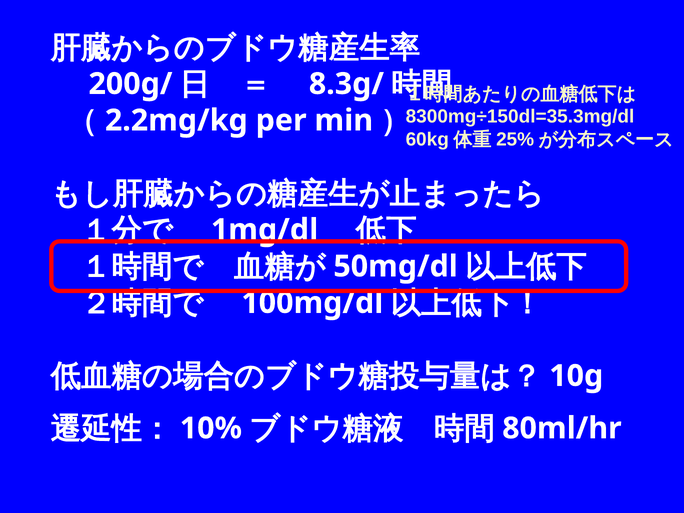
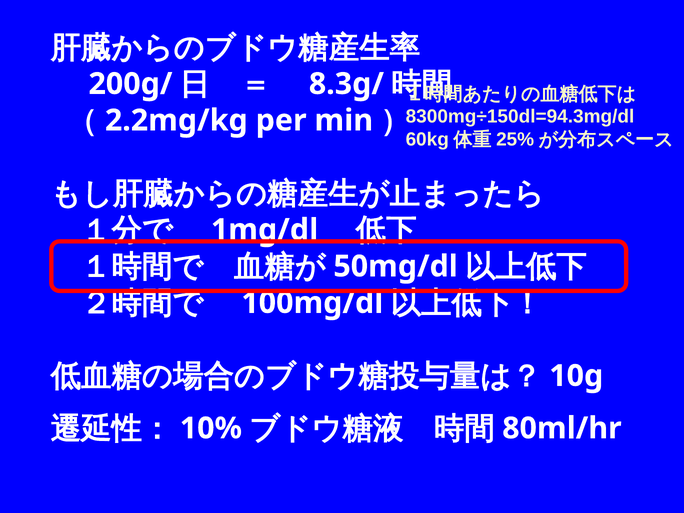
8300mg÷150dl=35.3mg/dl: 8300mg÷150dl=35.3mg/dl -> 8300mg÷150dl=94.3mg/dl
